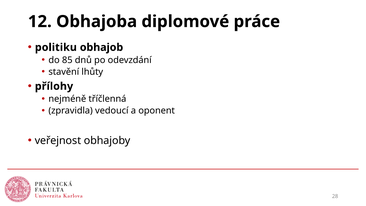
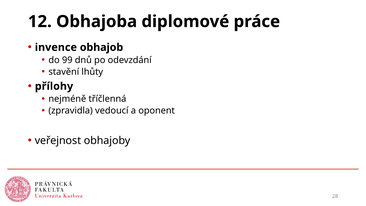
politiku: politiku -> invence
85: 85 -> 99
